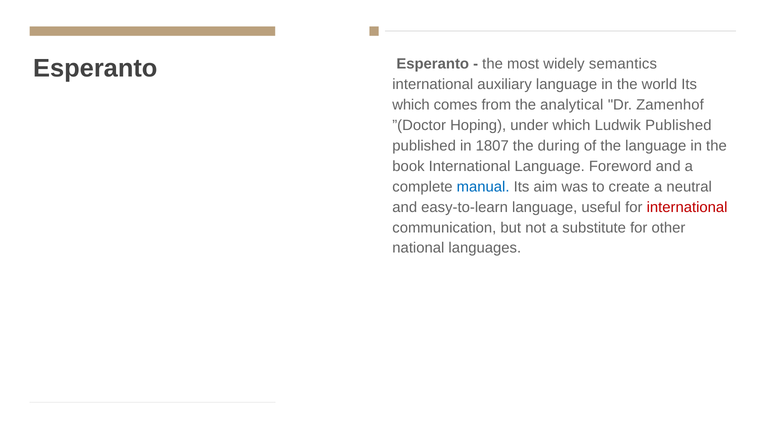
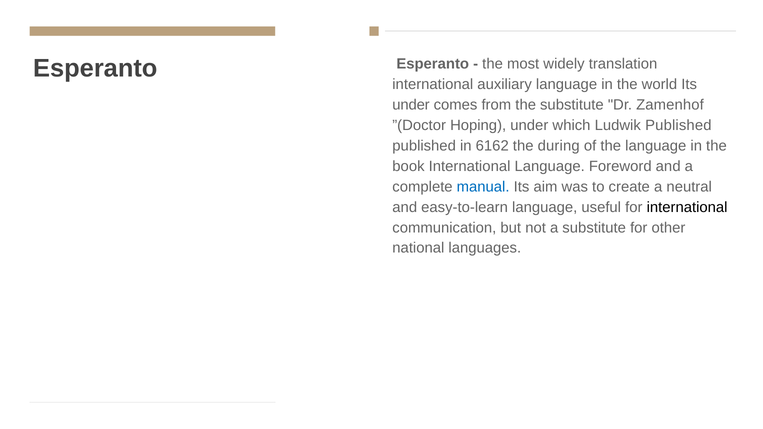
semantics: semantics -> translation
which at (411, 105): which -> under
the analytical: analytical -> substitute
1807: 1807 -> 6162
international at (687, 207) colour: red -> black
